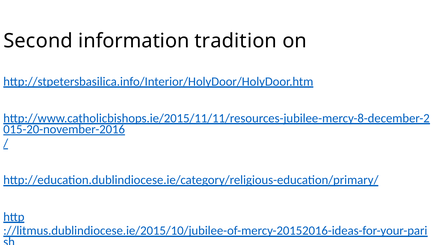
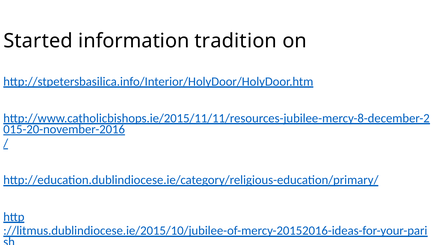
Second: Second -> Started
